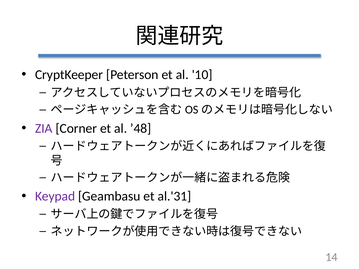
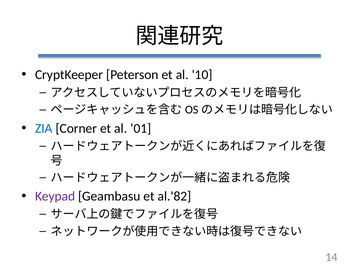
ZIA colour: purple -> blue
’48: ’48 -> ’01
al.'31: al.'31 -> al.'82
